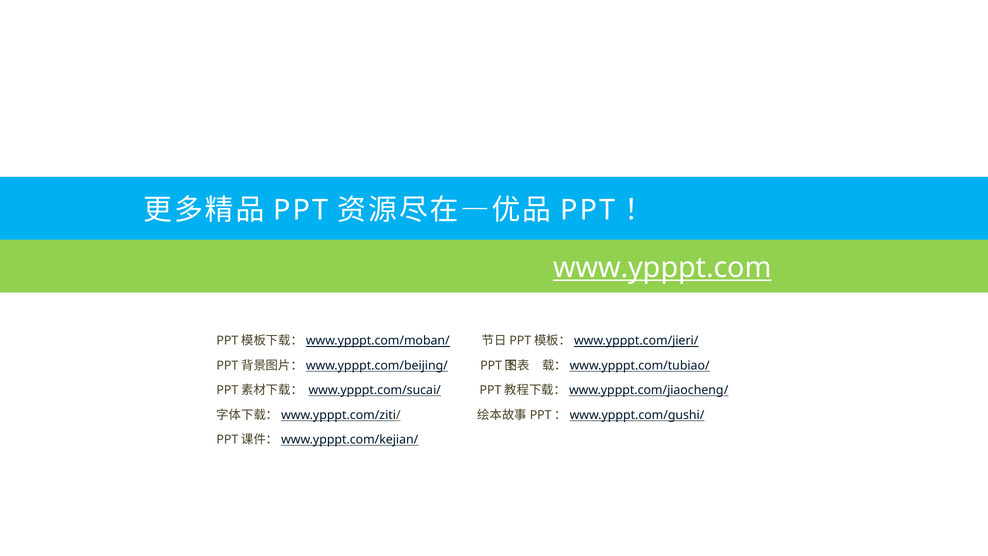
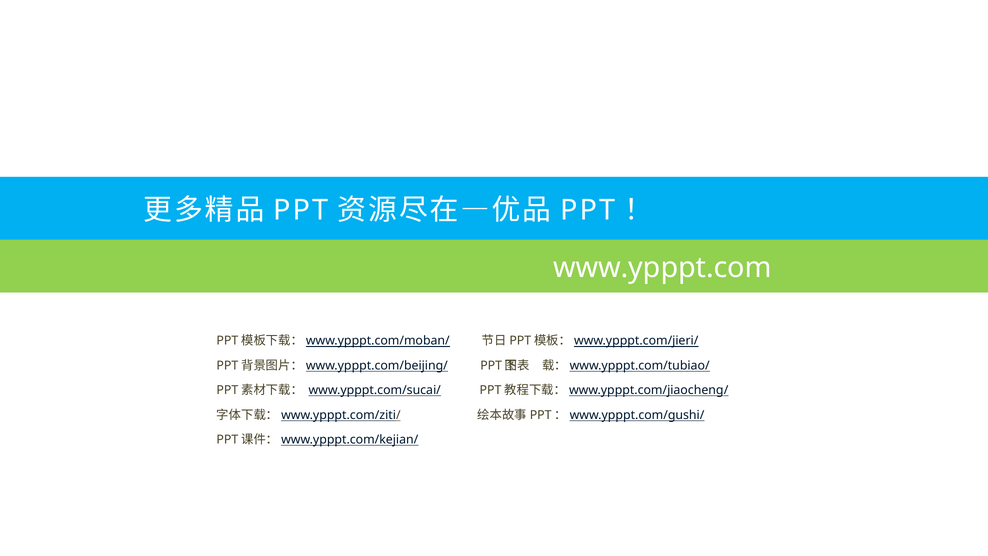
www.ypppt.com underline: present -> none
